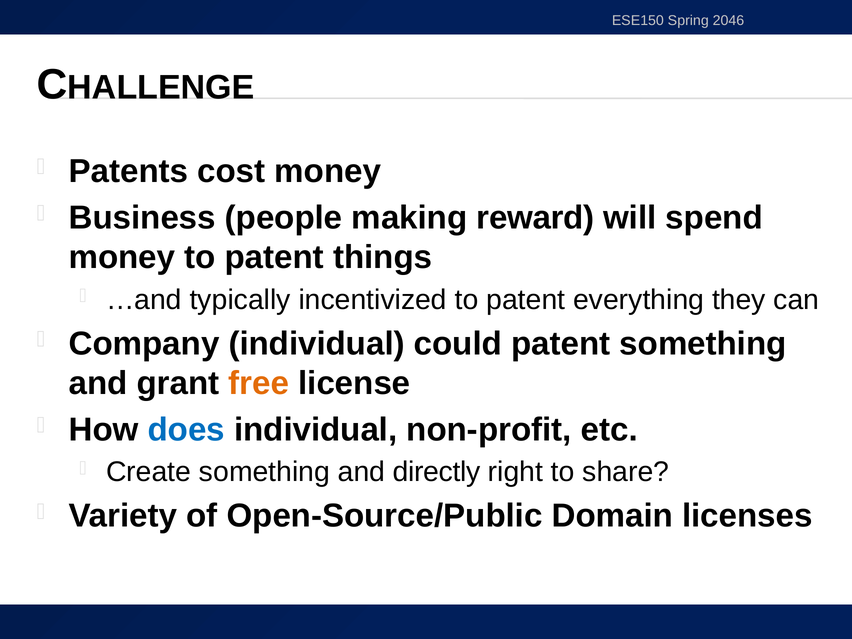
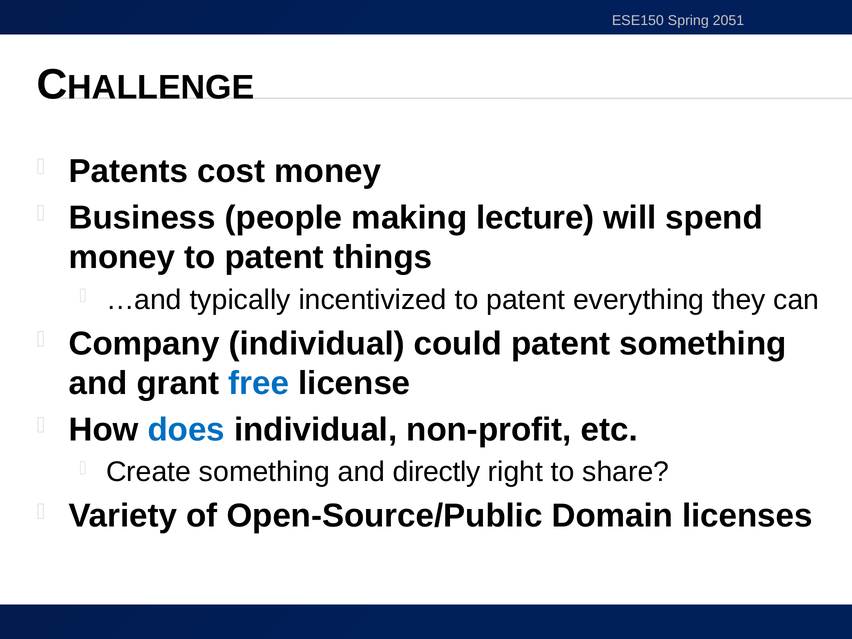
2046: 2046 -> 2051
reward: reward -> lecture
free colour: orange -> blue
